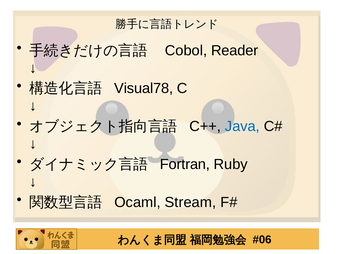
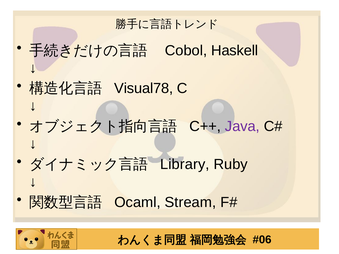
Reader: Reader -> Haskell
Java colour: blue -> purple
Fortran: Fortran -> Library
